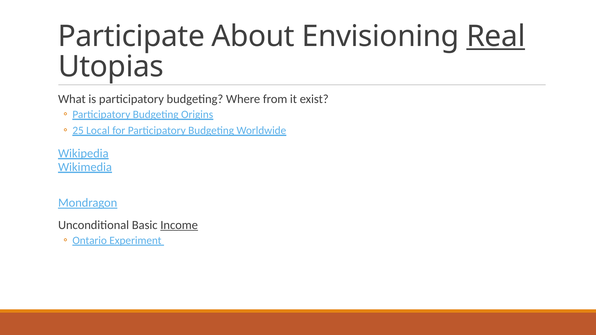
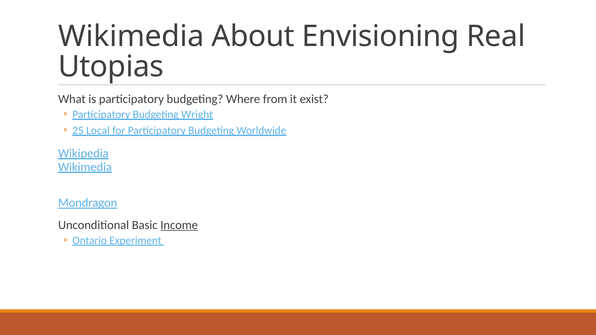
Participate at (131, 36): Participate -> Wikimedia
Real underline: present -> none
Origins: Origins -> Wright
